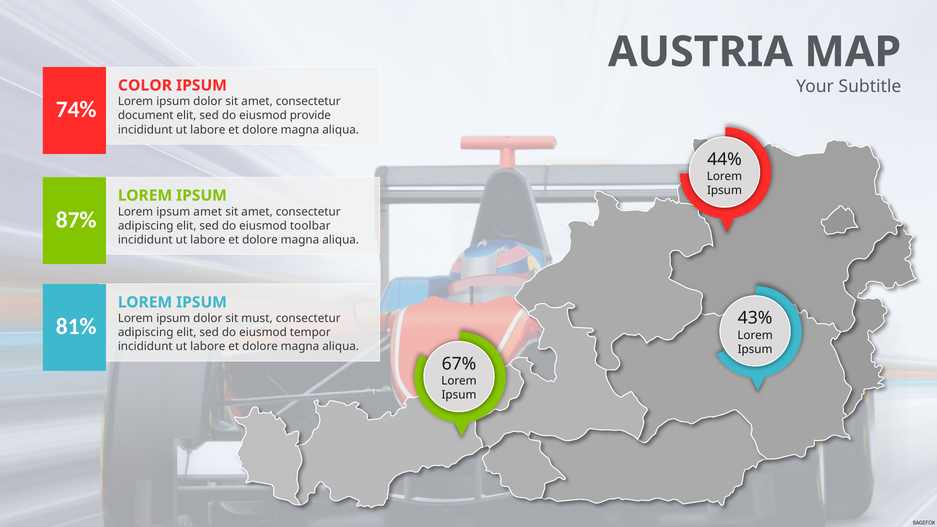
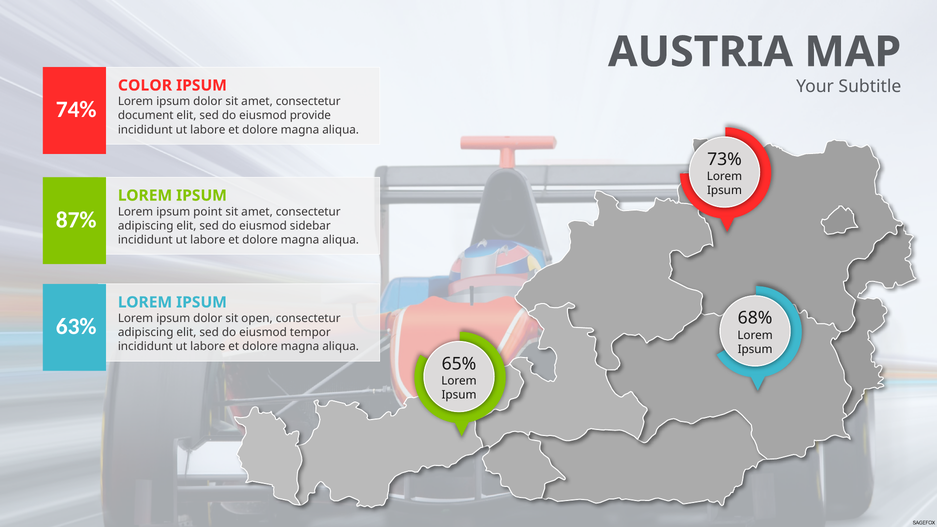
44%: 44% -> 73%
ipsum amet: amet -> point
toolbar: toolbar -> sidebar
43%: 43% -> 68%
must: must -> open
81%: 81% -> 63%
67%: 67% -> 65%
